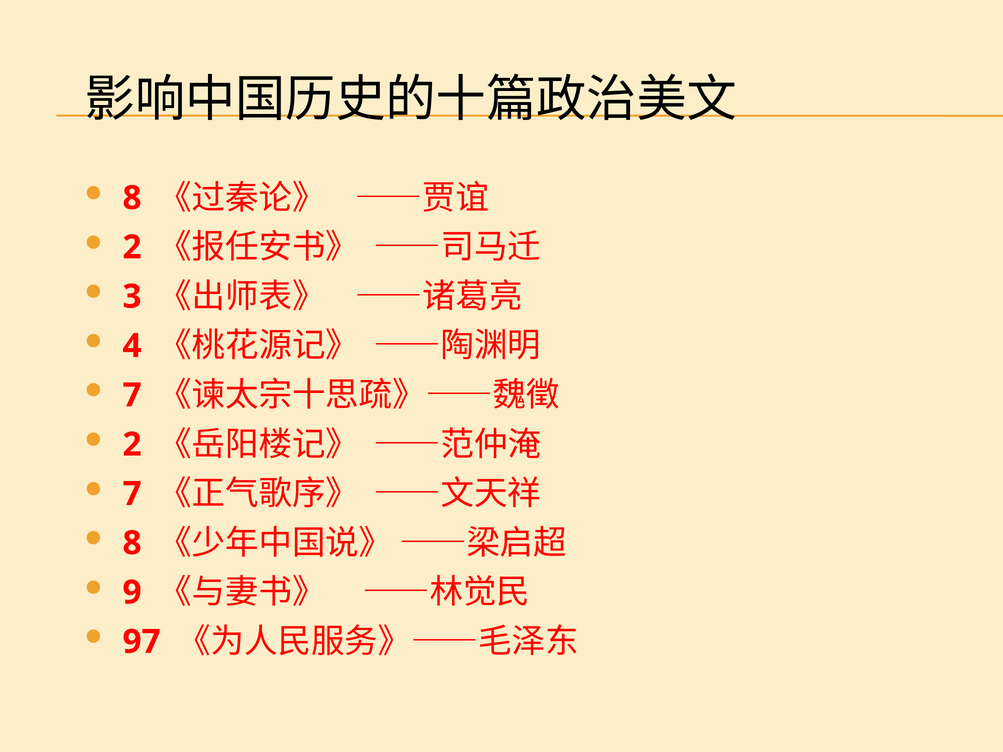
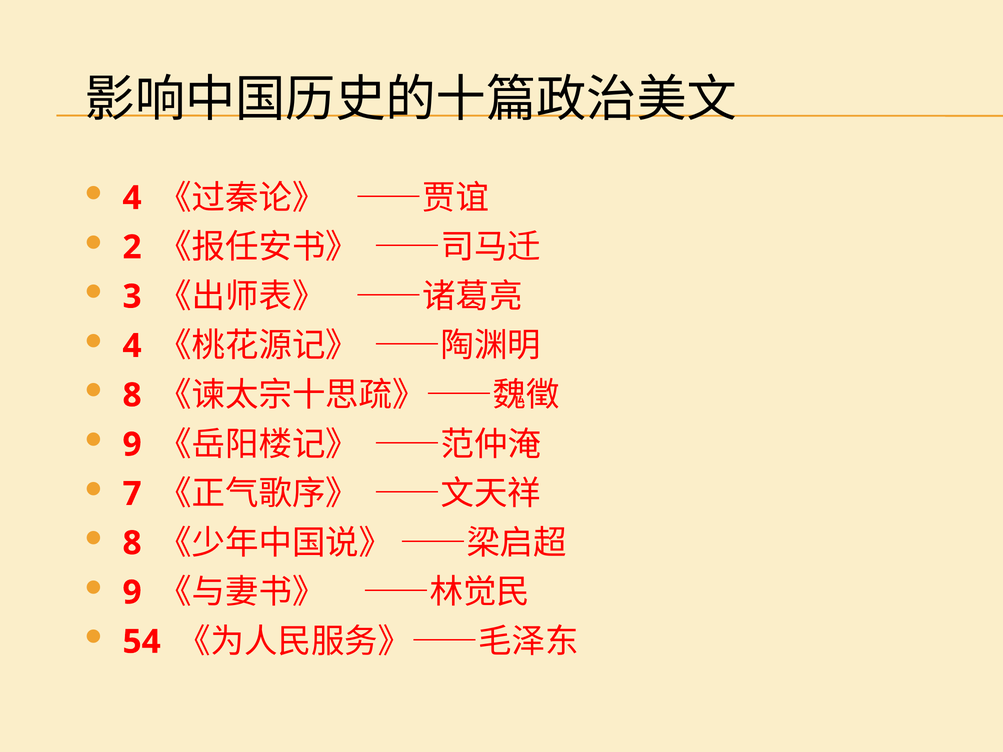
8 at (132, 198): 8 -> 4
7 at (132, 395): 7 -> 8
2 at (132, 445): 2 -> 9
97: 97 -> 54
